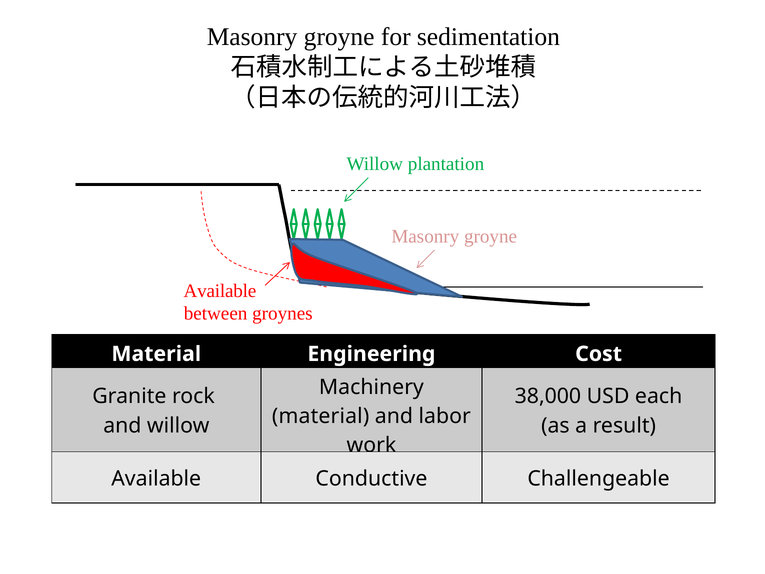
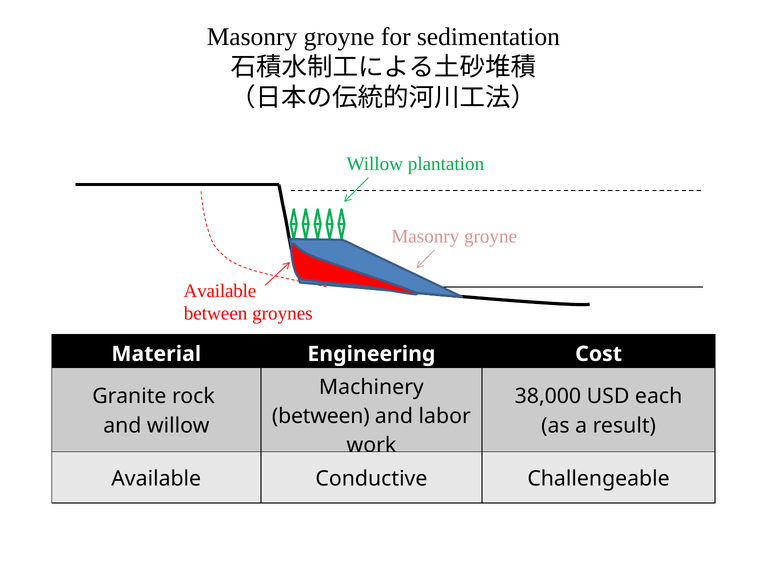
material at (321, 416): material -> between
